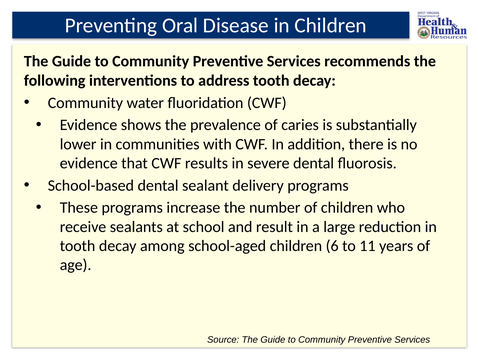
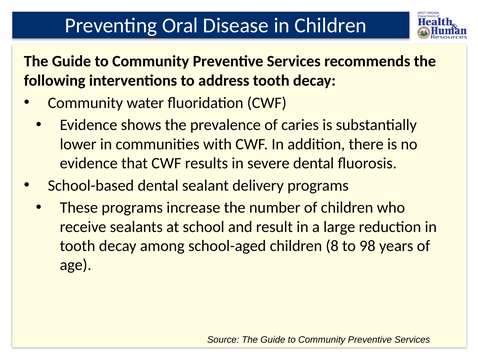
6: 6 -> 8
11: 11 -> 98
